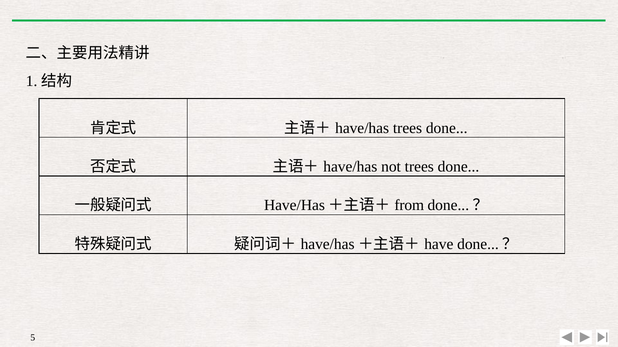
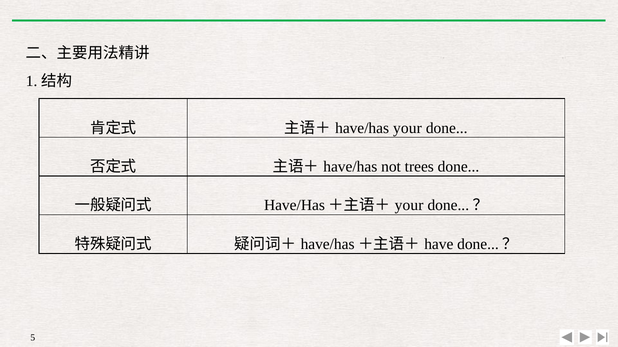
trees at (408, 128): trees -> your
from at (409, 206): from -> your
